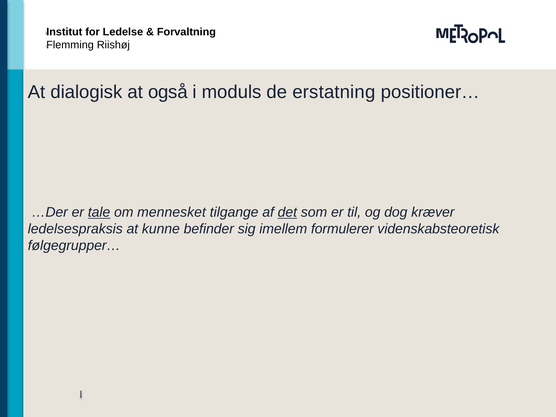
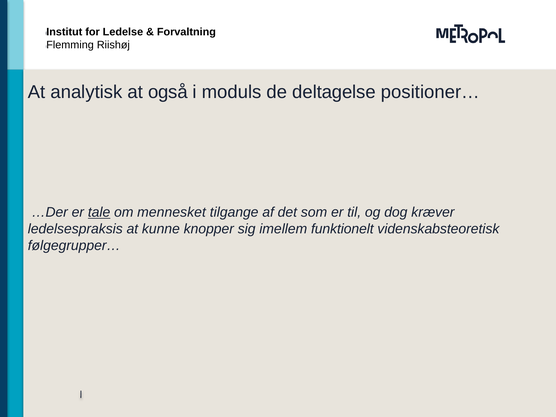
dialogisk: dialogisk -> analytisk
erstatning: erstatning -> deltagelse
det underline: present -> none
befinder: befinder -> knopper
formulerer: formulerer -> funktionelt
